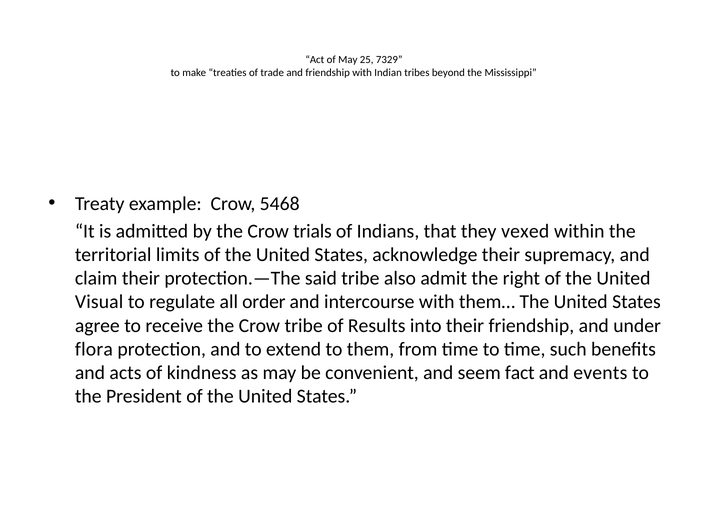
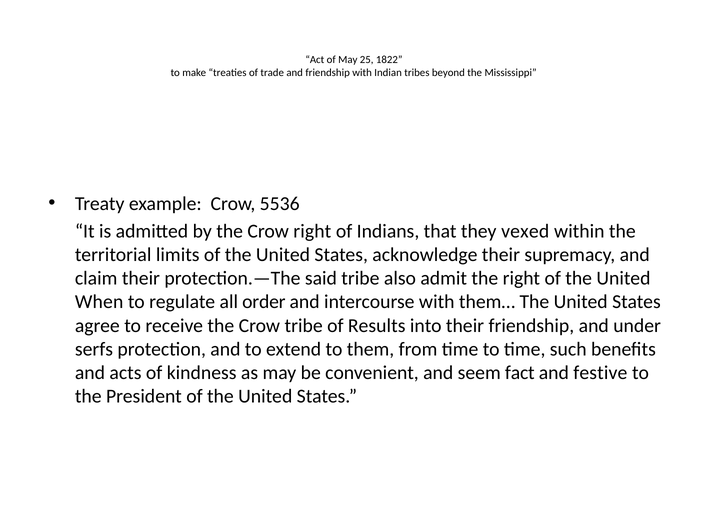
7329: 7329 -> 1822
5468: 5468 -> 5536
Crow trials: trials -> right
Visual: Visual -> When
flora: flora -> serfs
events: events -> festive
